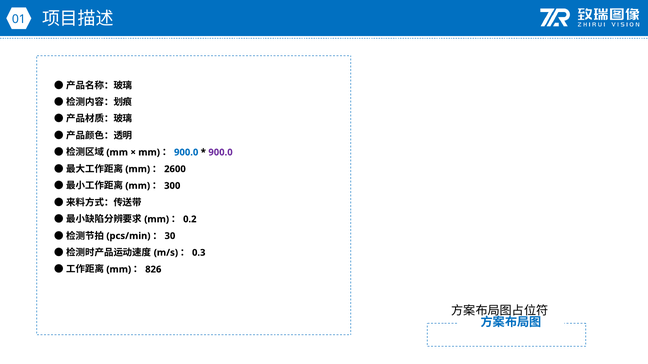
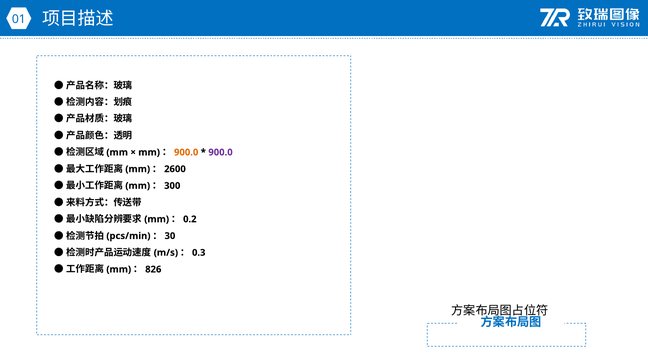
900.0 at (186, 153) colour: blue -> orange
